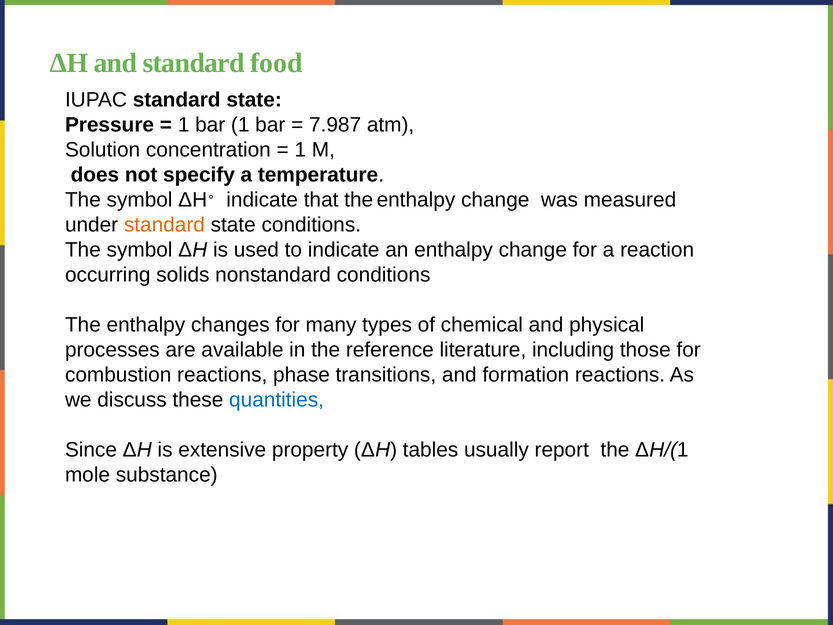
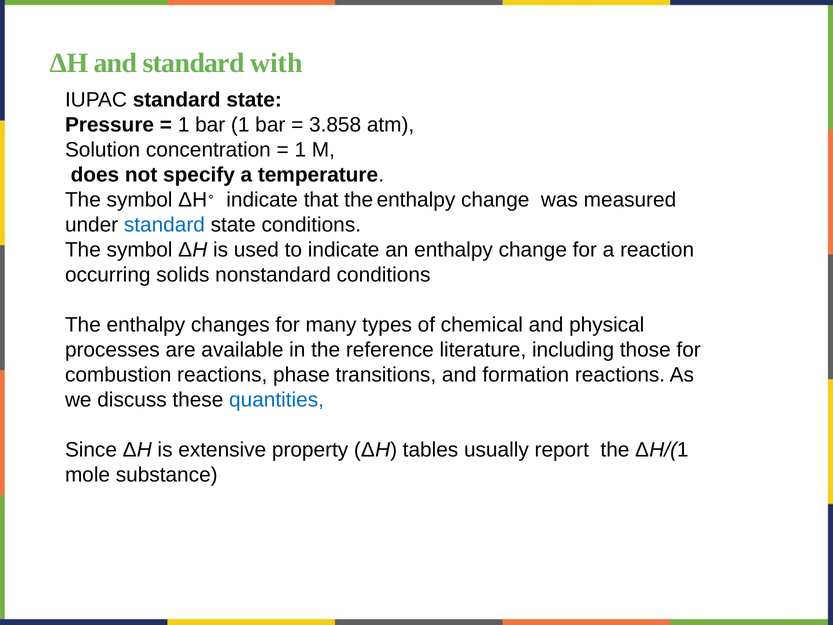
food: food -> with
7.987: 7.987 -> 3.858
standard at (164, 225) colour: orange -> blue
